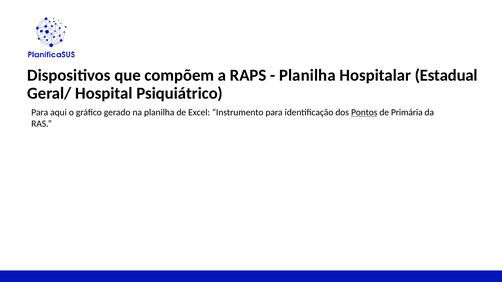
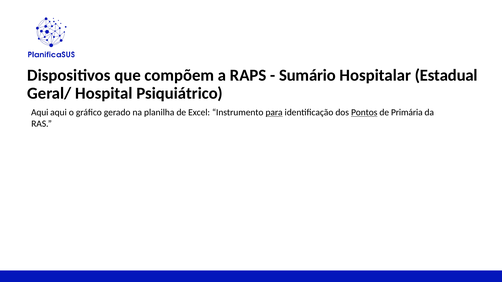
Planilha at (307, 75): Planilha -> Sumário
Para at (40, 113): Para -> Aqui
para at (274, 113) underline: none -> present
